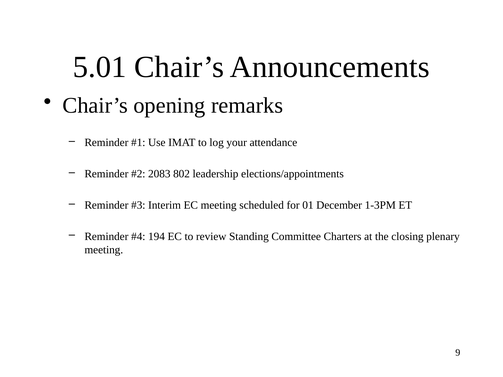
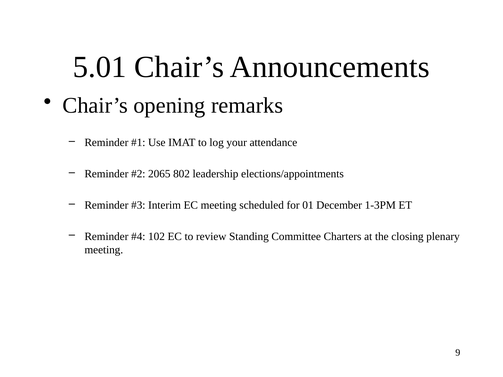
2083: 2083 -> 2065
194: 194 -> 102
